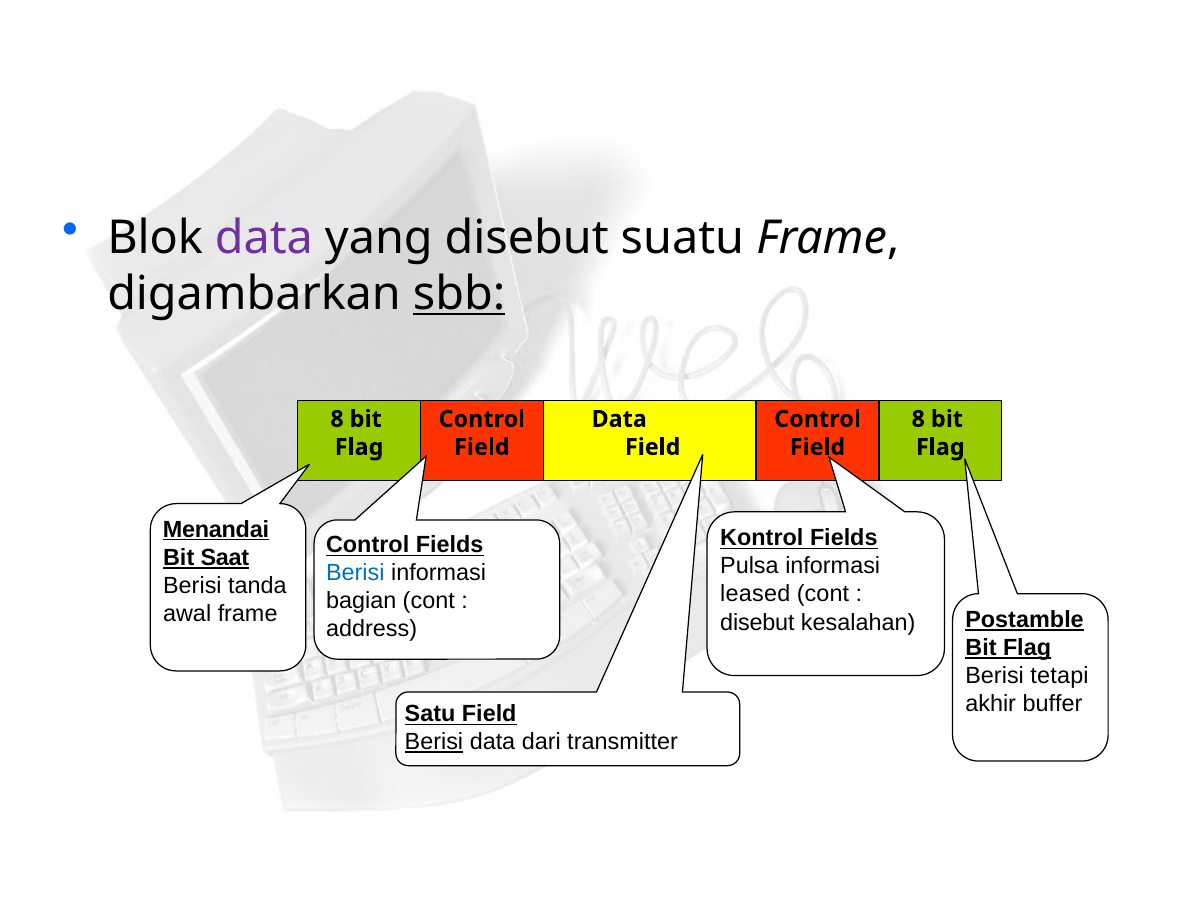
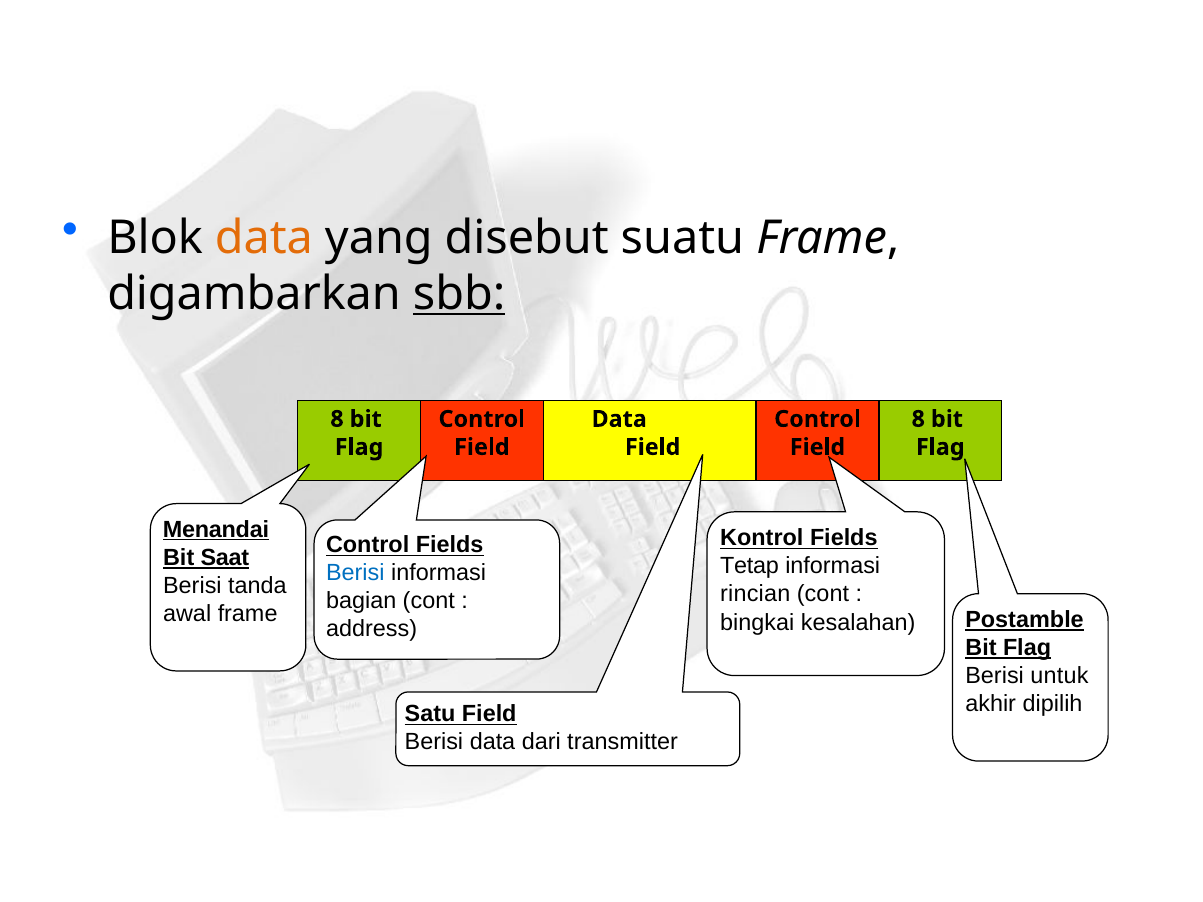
data at (264, 238) colour: purple -> orange
Pulsa: Pulsa -> Tetap
leased: leased -> rincian
disebut at (757, 622): disebut -> bingkai
tetapi: tetapi -> untuk
buffer: buffer -> dipilih
Berisi at (434, 742) underline: present -> none
